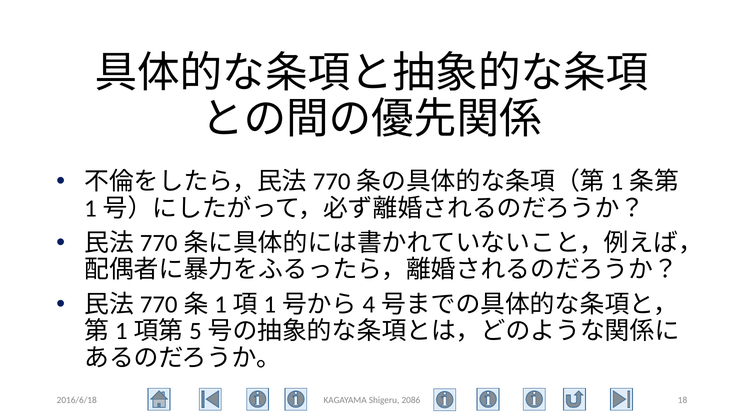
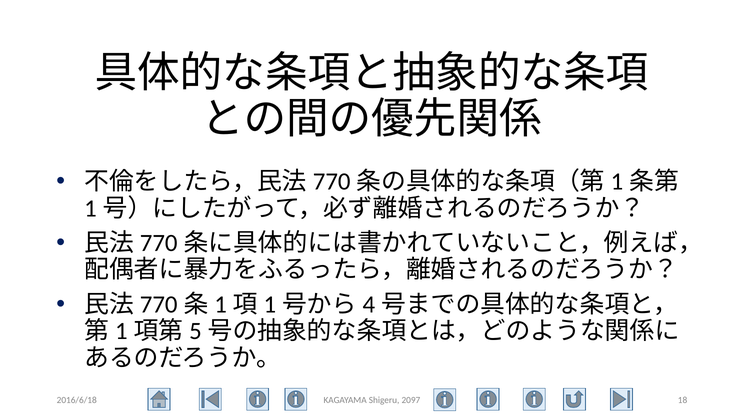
2086: 2086 -> 2097
